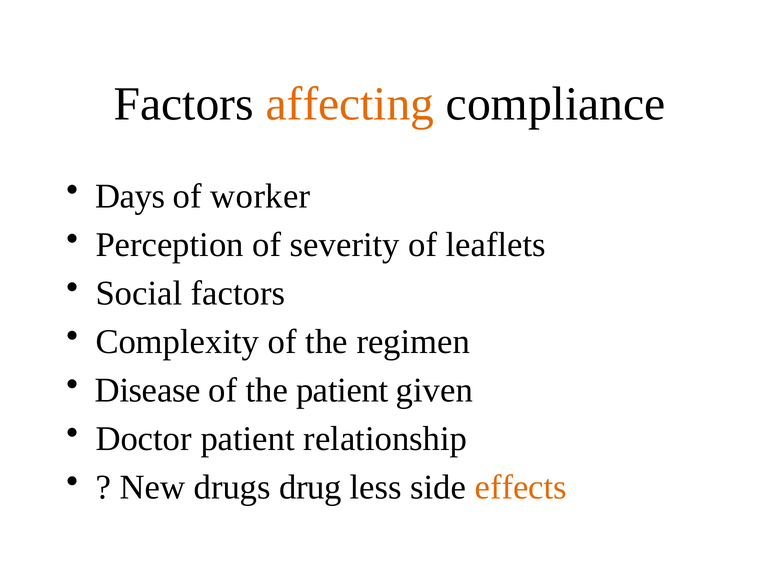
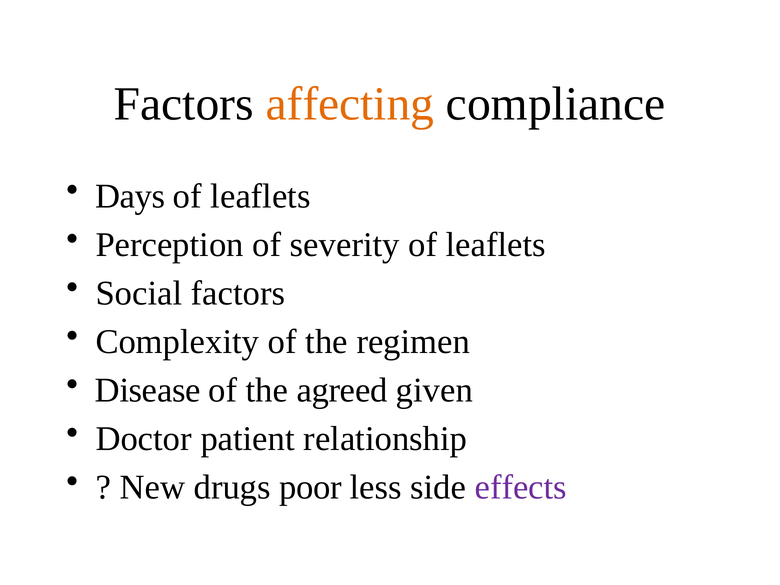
worker at (260, 196): worker -> leaflets
the patient: patient -> agreed
drug: drug -> poor
effects colour: orange -> purple
